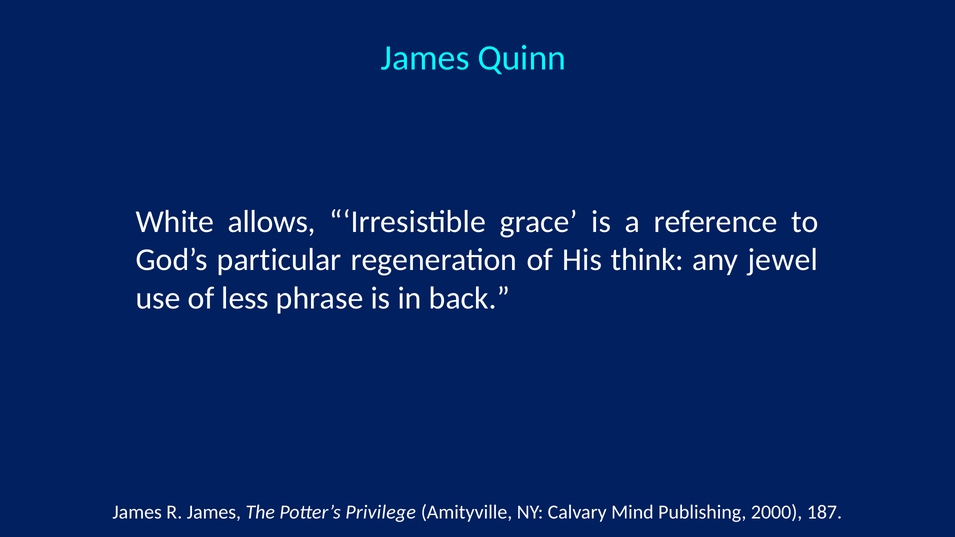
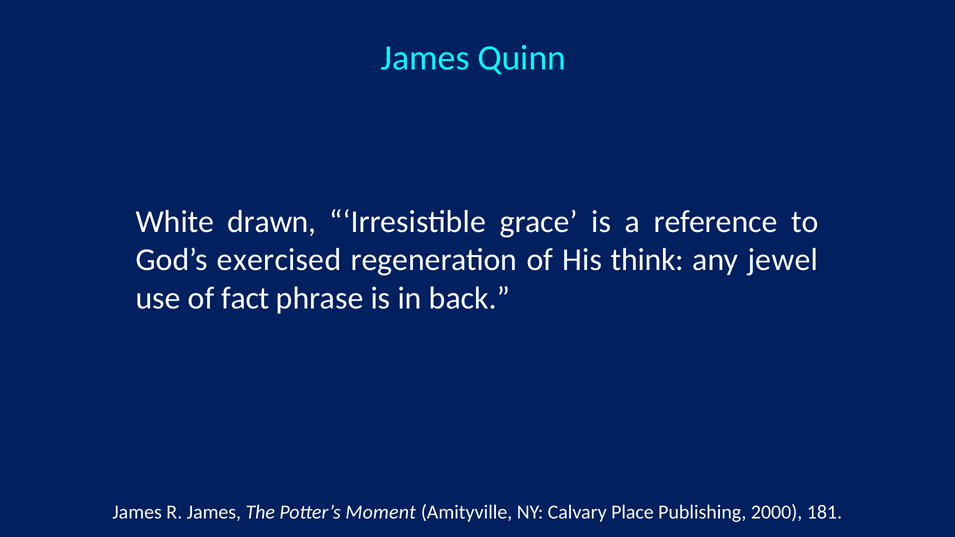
allows: allows -> drawn
particular: particular -> exercised
less: less -> fact
Privilege: Privilege -> Moment
Mind: Mind -> Place
187: 187 -> 181
